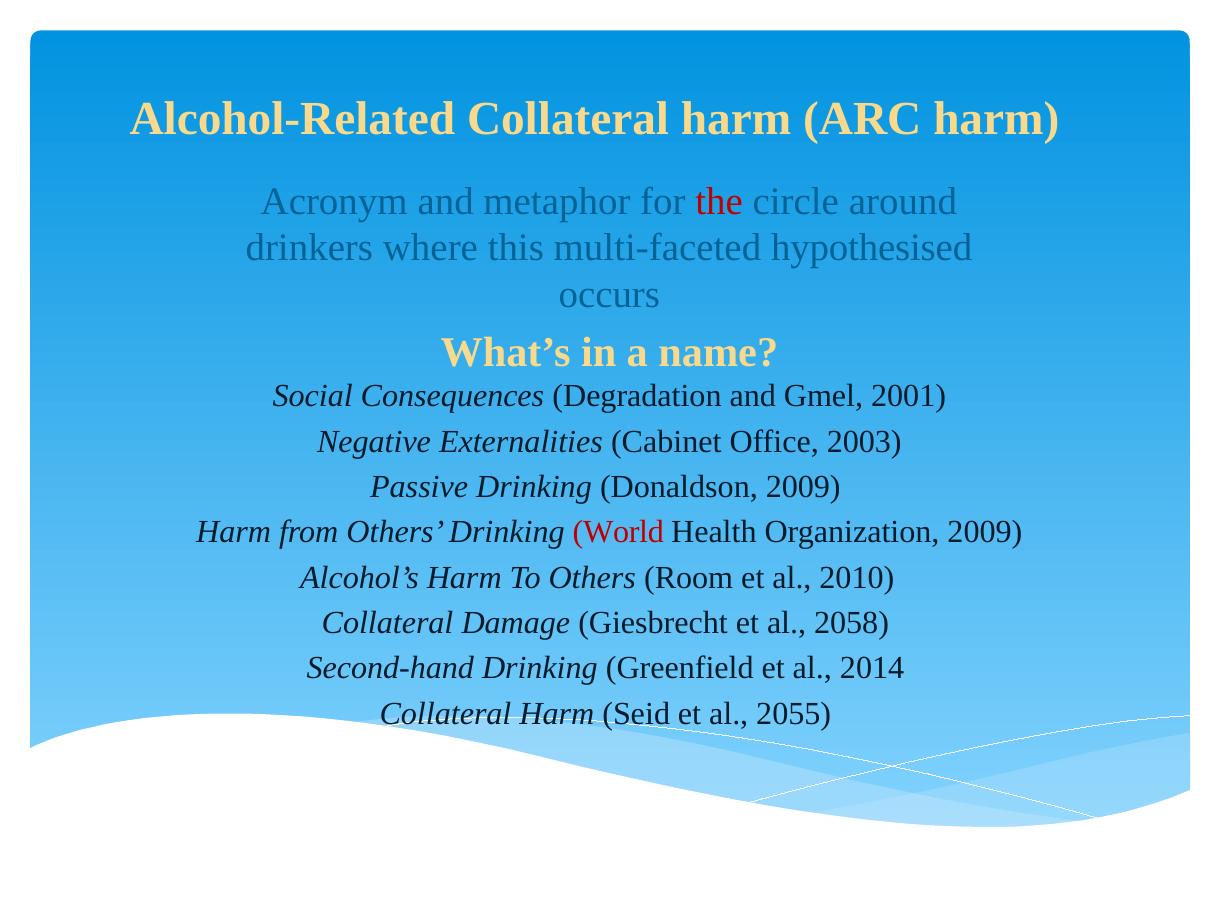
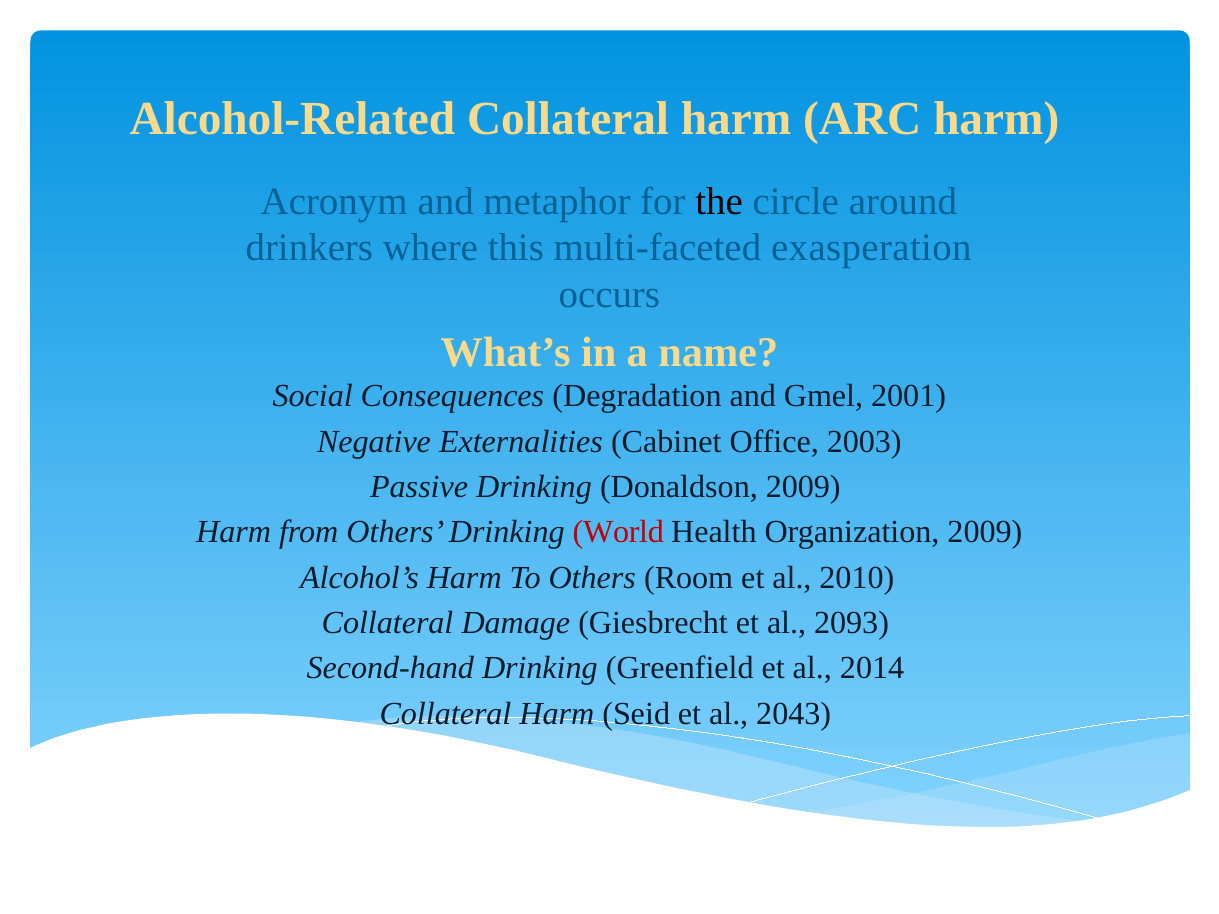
the colour: red -> black
hypothesised: hypothesised -> exasperation
2058: 2058 -> 2093
2055: 2055 -> 2043
